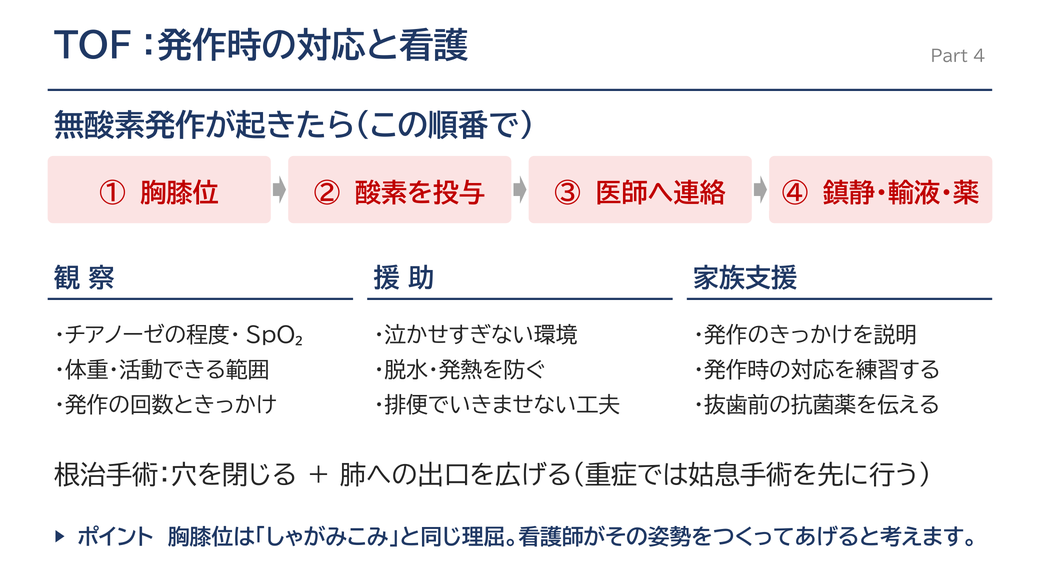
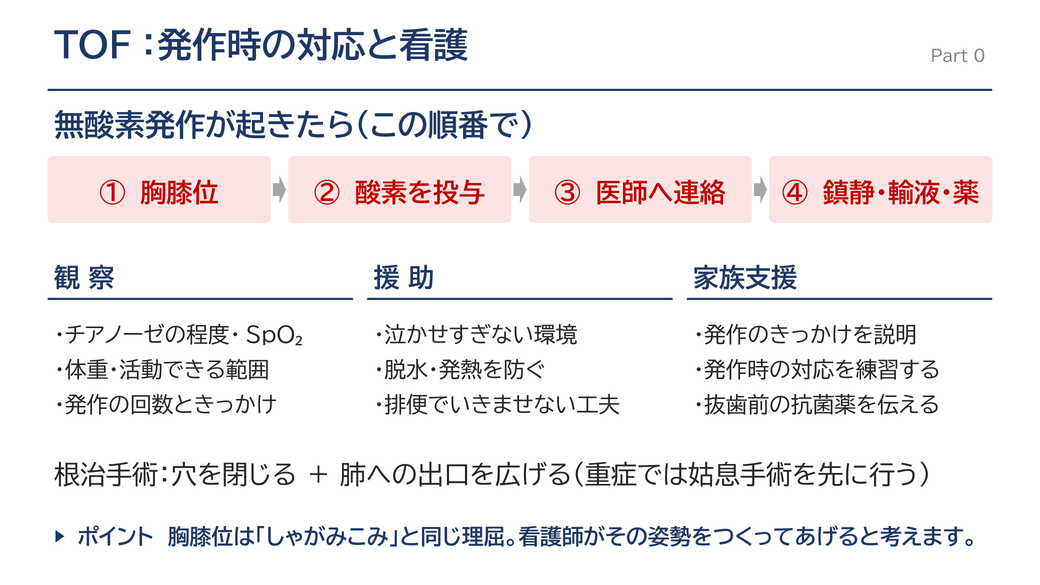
4: 4 -> 0
